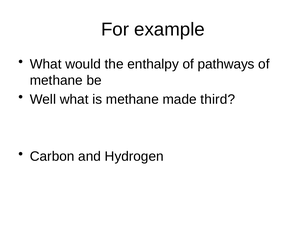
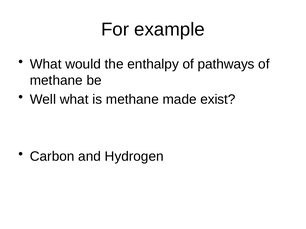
third: third -> exist
